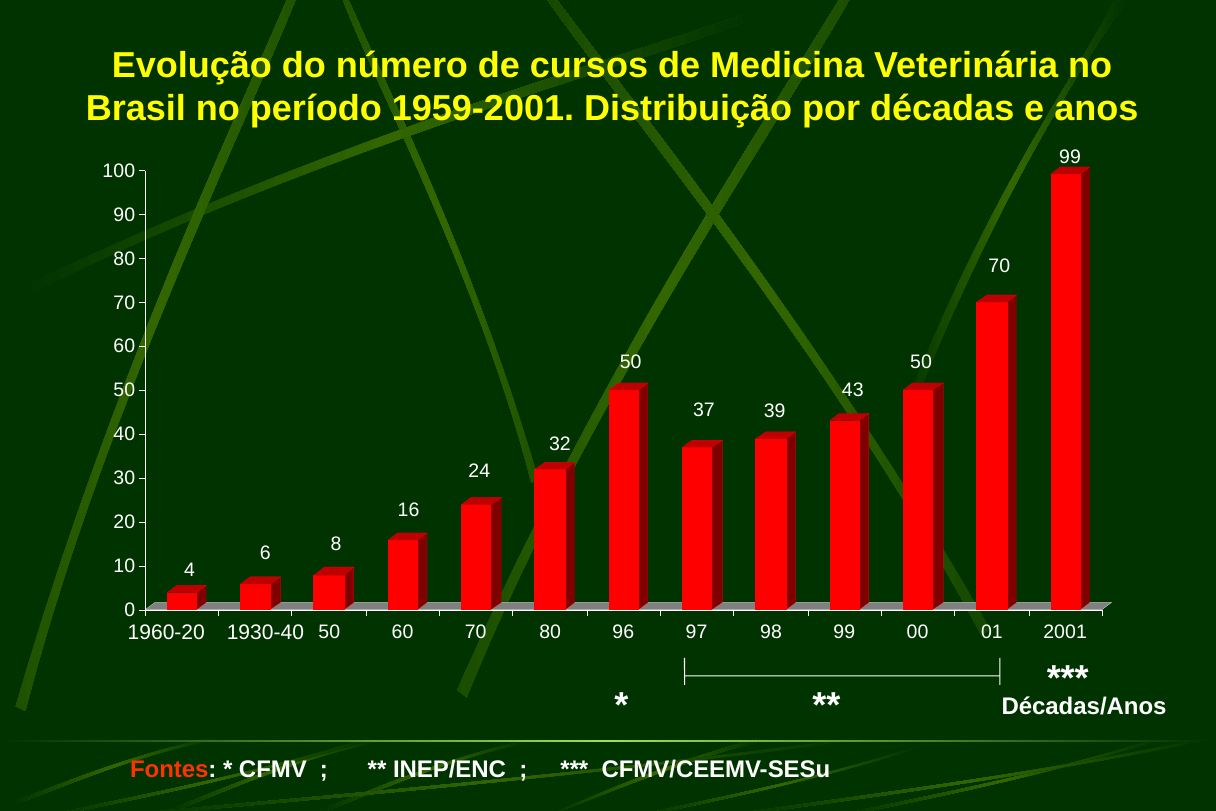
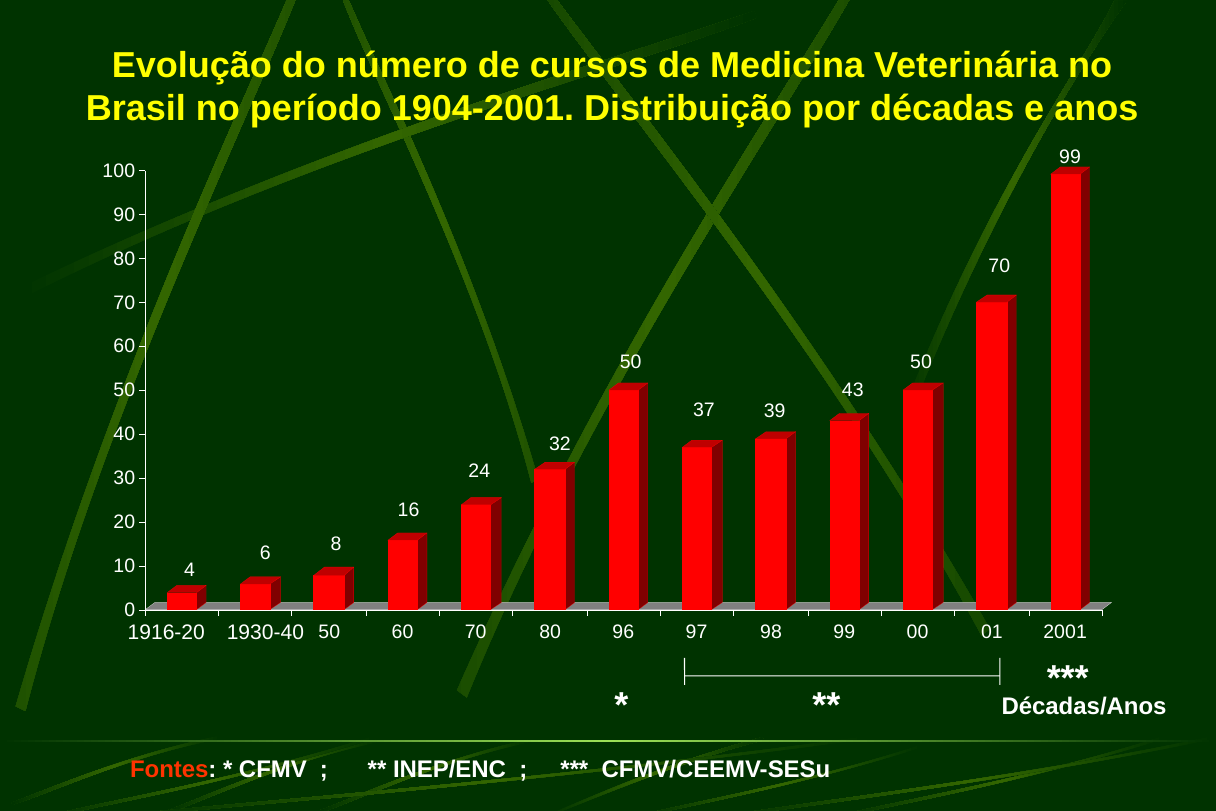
1959-2001: 1959-2001 -> 1904-2001
1960-20: 1960-20 -> 1916-20
